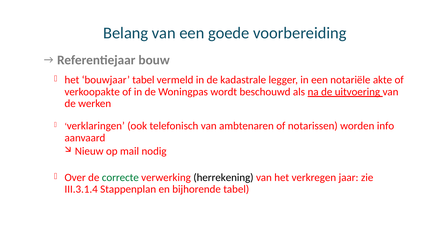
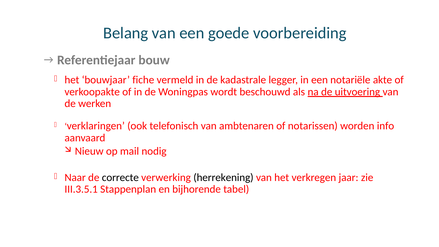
bouwjaar tabel: tabel -> fiche
Over: Over -> Naar
correcte colour: green -> black
III.3.1.4: III.3.1.4 -> III.3.5.1
